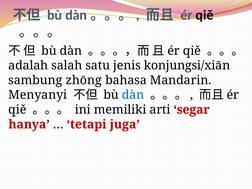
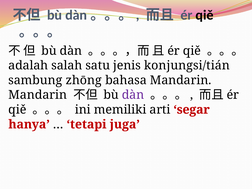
konjungsi/xiān: konjungsi/xiān -> konjungsi/tián
Menyanyi at (38, 95): Menyanyi -> Mandarin
dàn at (133, 95) colour: blue -> purple
